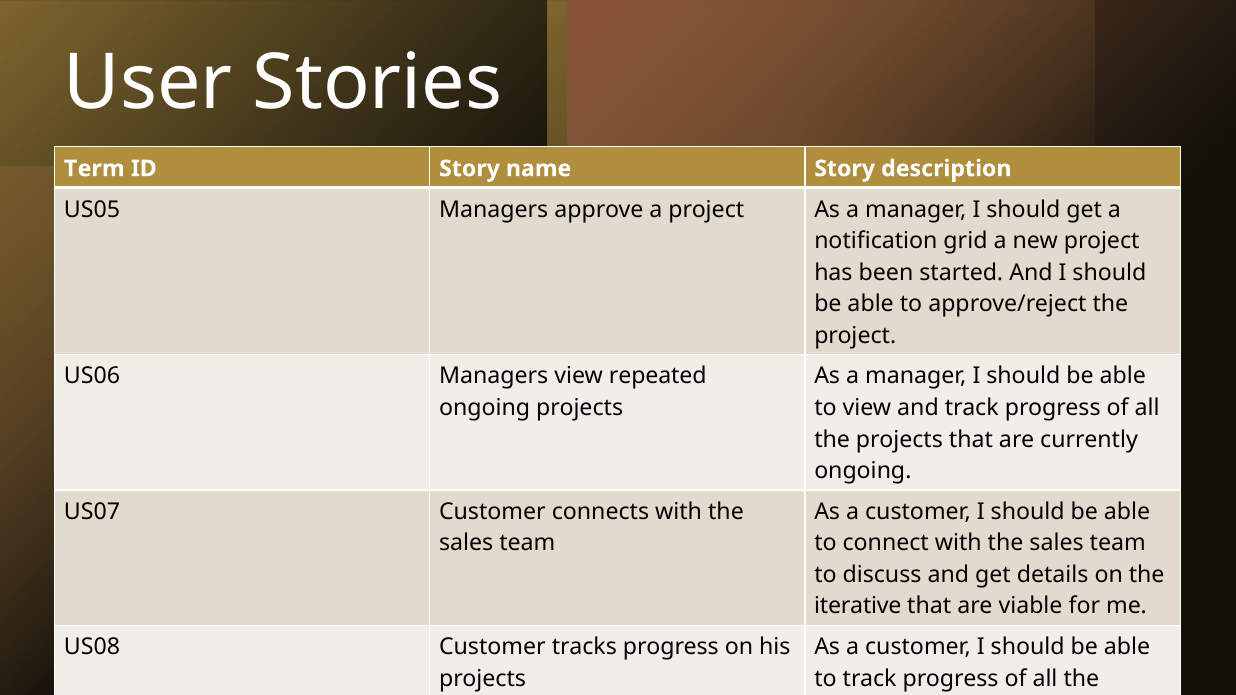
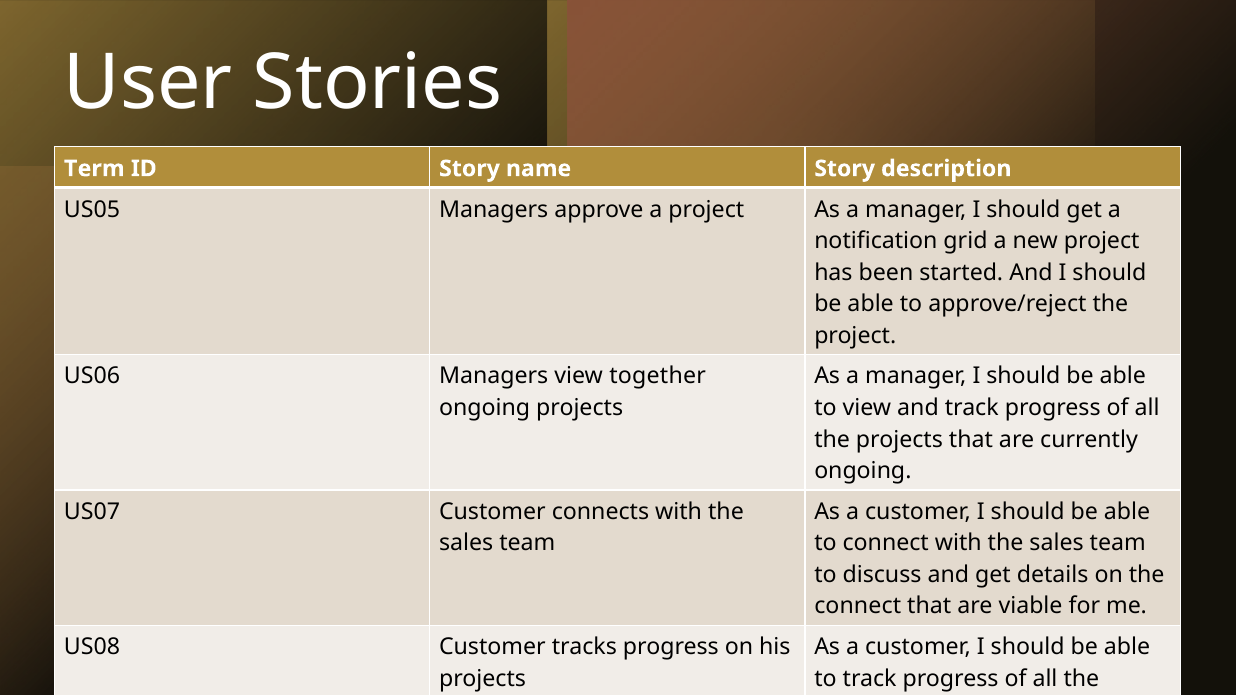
repeated: repeated -> together
iterative at (858, 607): iterative -> connect
